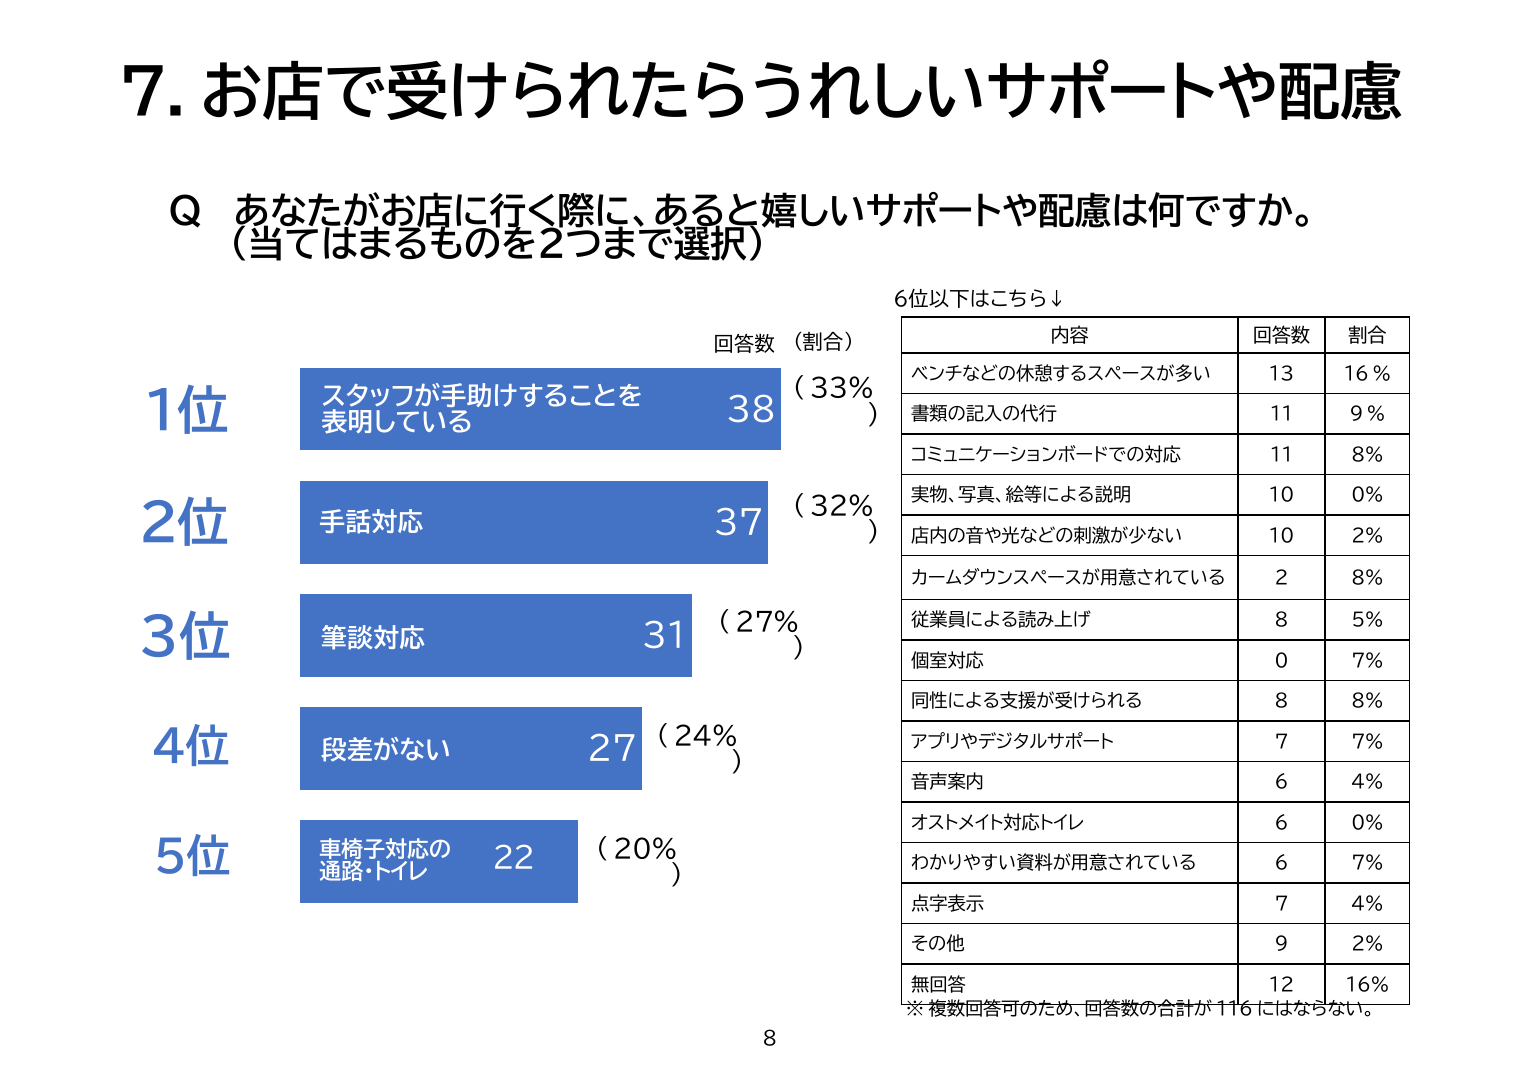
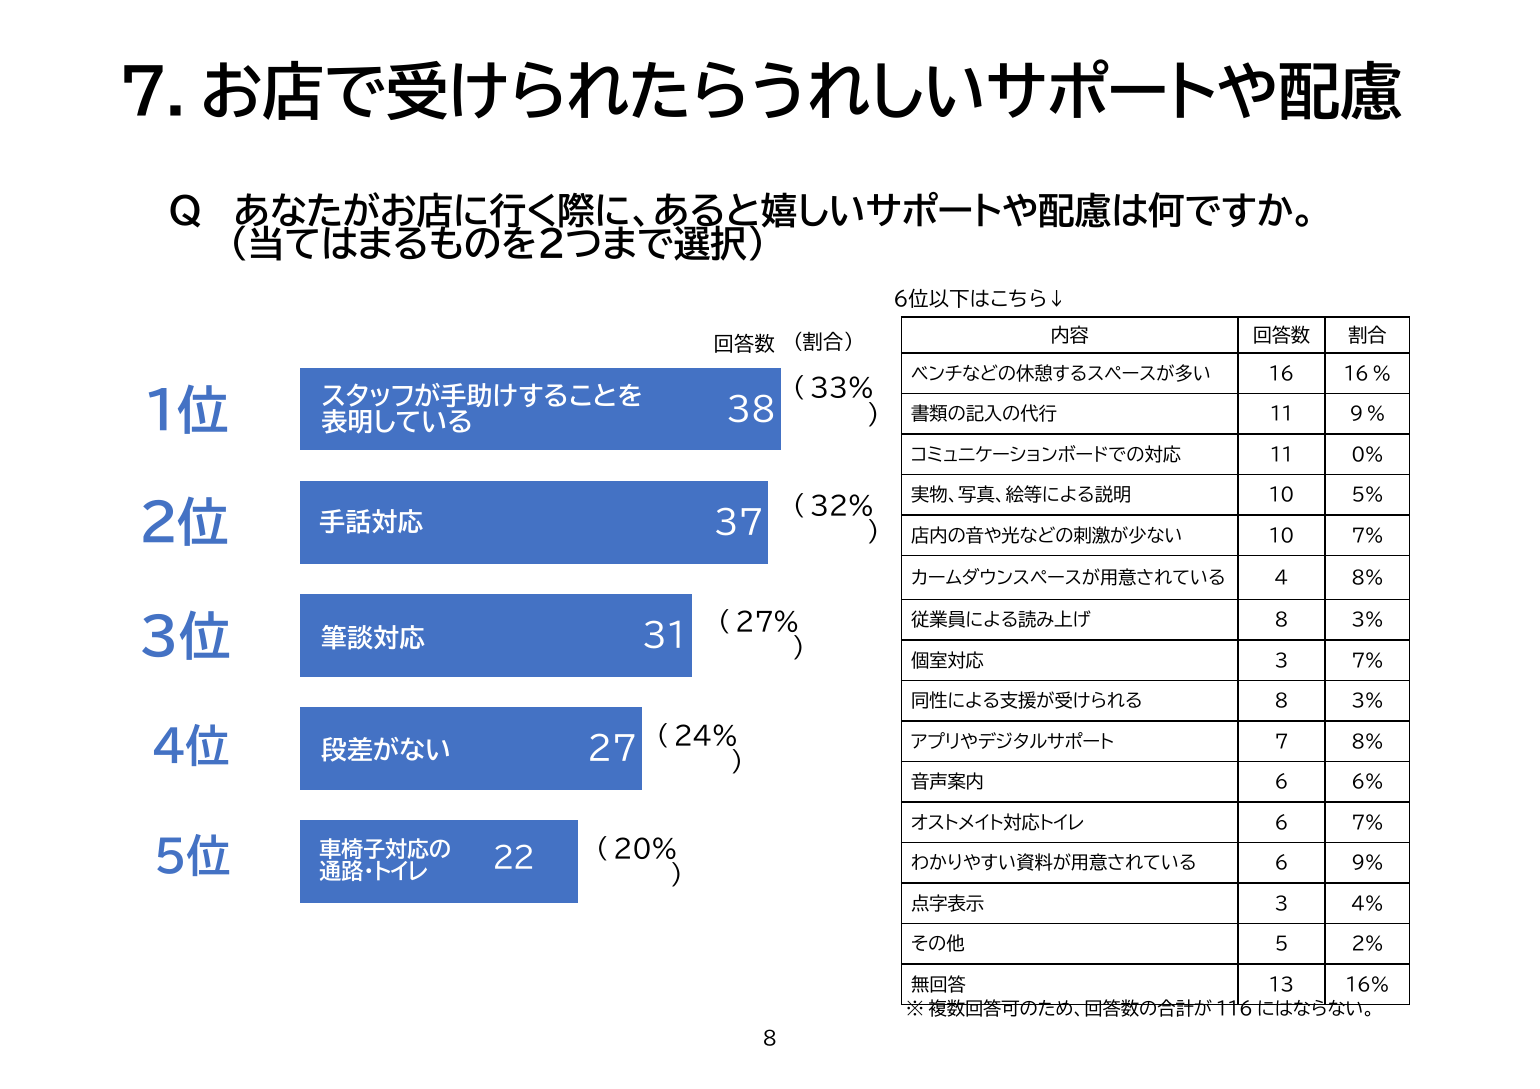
13: 13 -> 16
11 8%: 8% -> 0%
10 0%: 0% -> 5%
10 2%: 2% -> 7%
2: 2 -> 4
5% at (1367, 621): 5% -> 3%
0 at (1281, 661): 0 -> 3
8% at (1367, 702): 8% -> 3%
7 7%: 7% -> 8%
6 4%: 4% -> 6%
6 0%: 0% -> 7%
6 7%: 7% -> 9%
7 at (1281, 904): 7 -> 3
9: 9 -> 5
12: 12 -> 13
